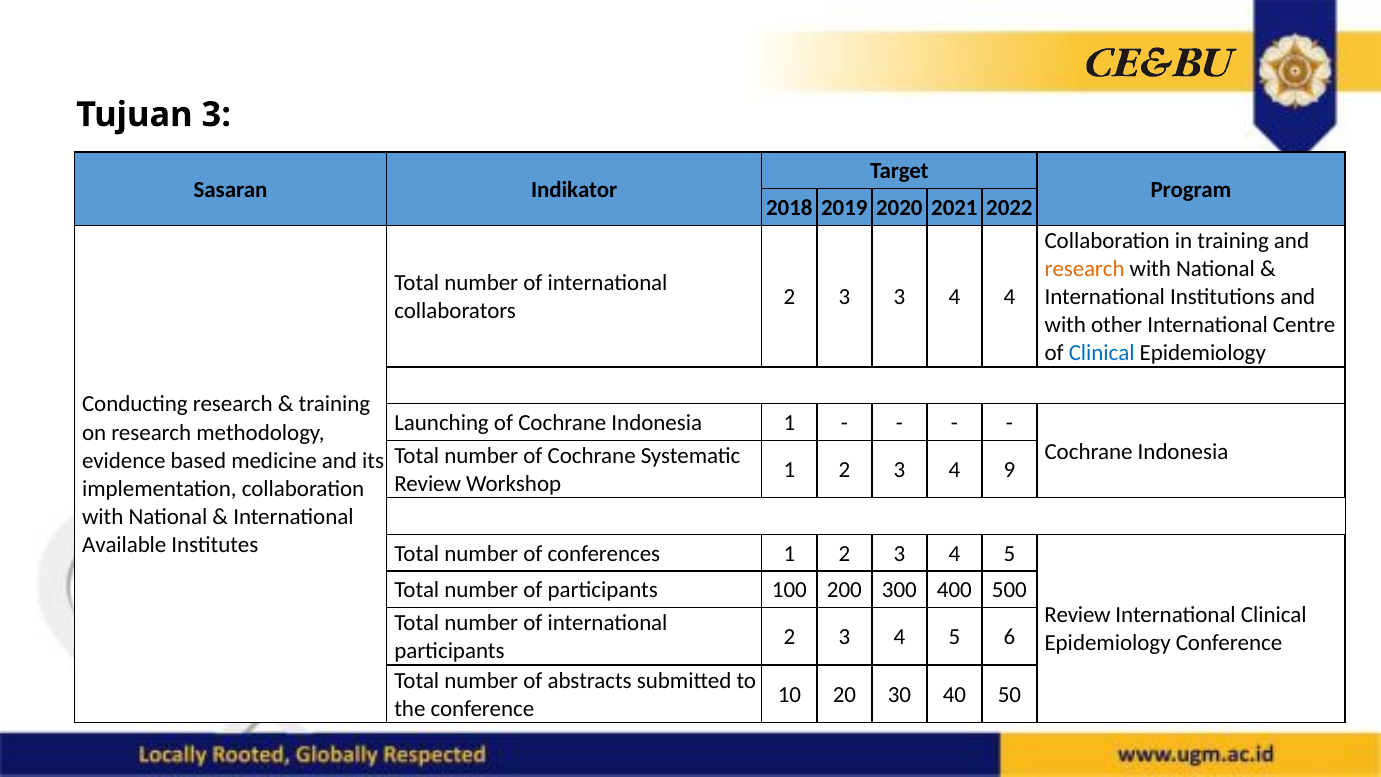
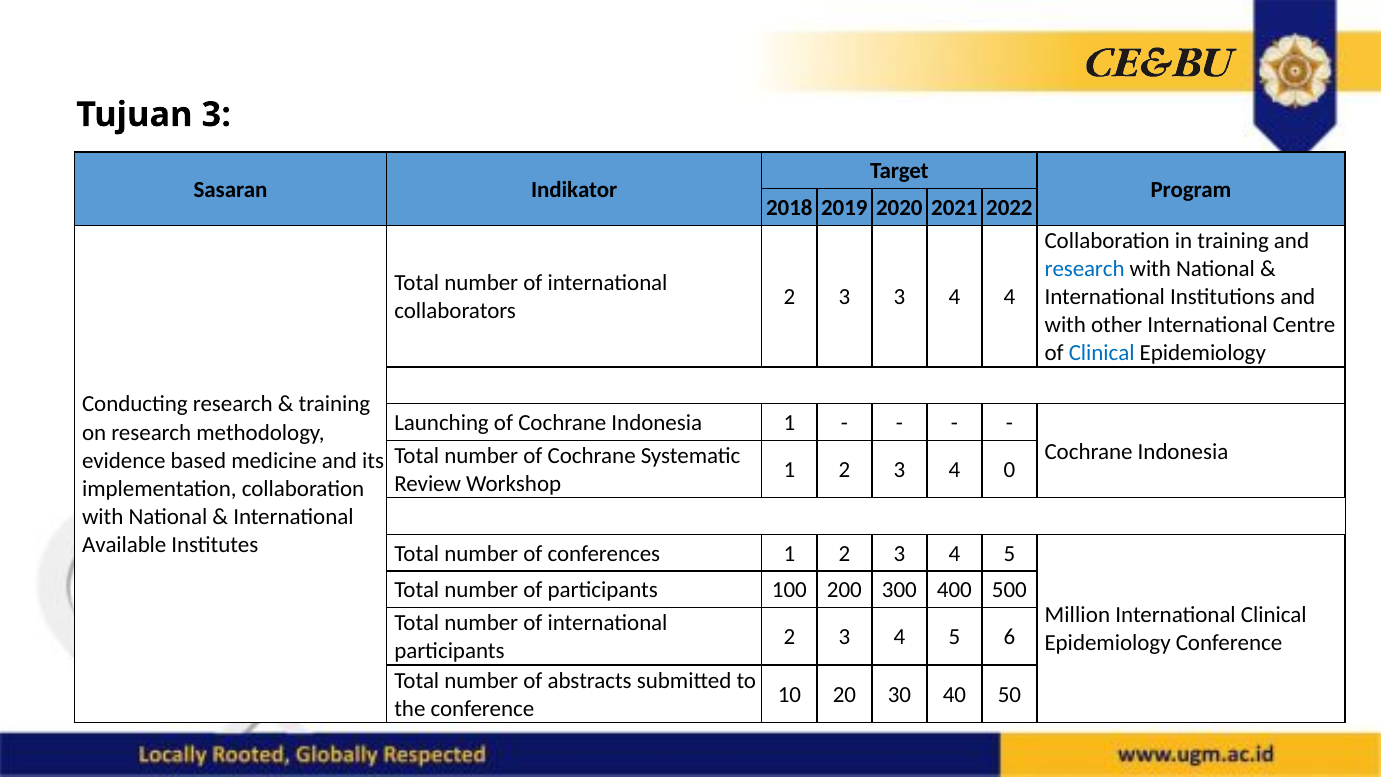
research at (1085, 269) colour: orange -> blue
9: 9 -> 0
Review at (1078, 615): Review -> Million
